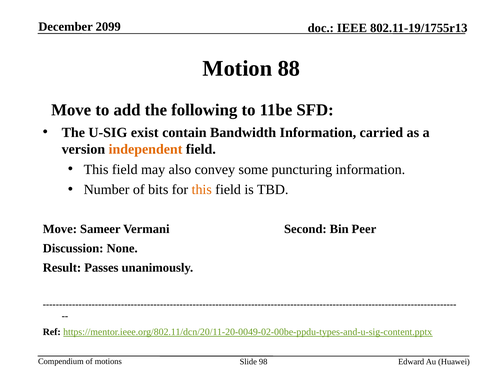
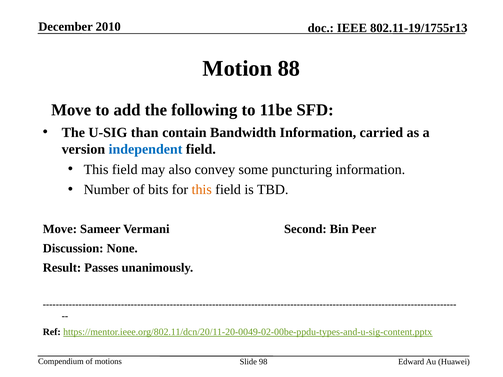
2099: 2099 -> 2010
exist: exist -> than
independent colour: orange -> blue
